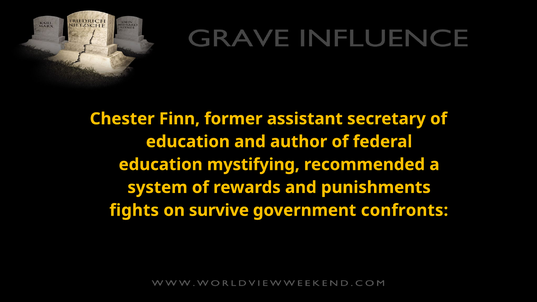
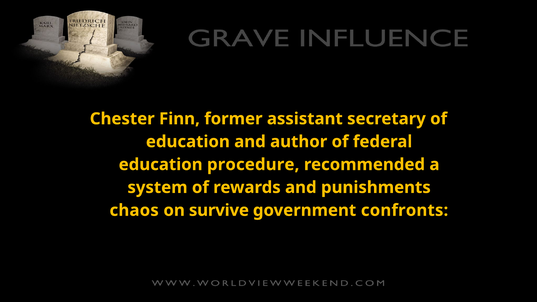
mystifying: mystifying -> procedure
fights: fights -> chaos
